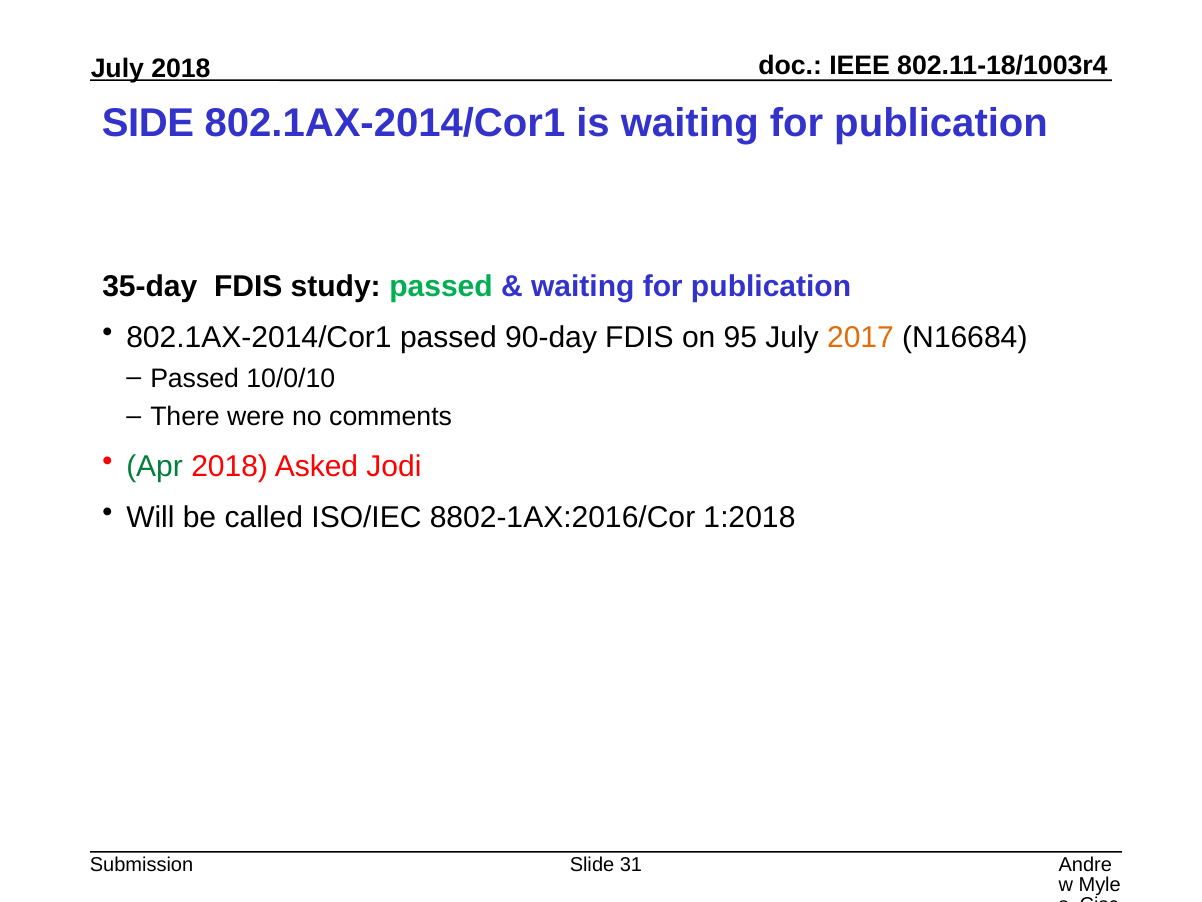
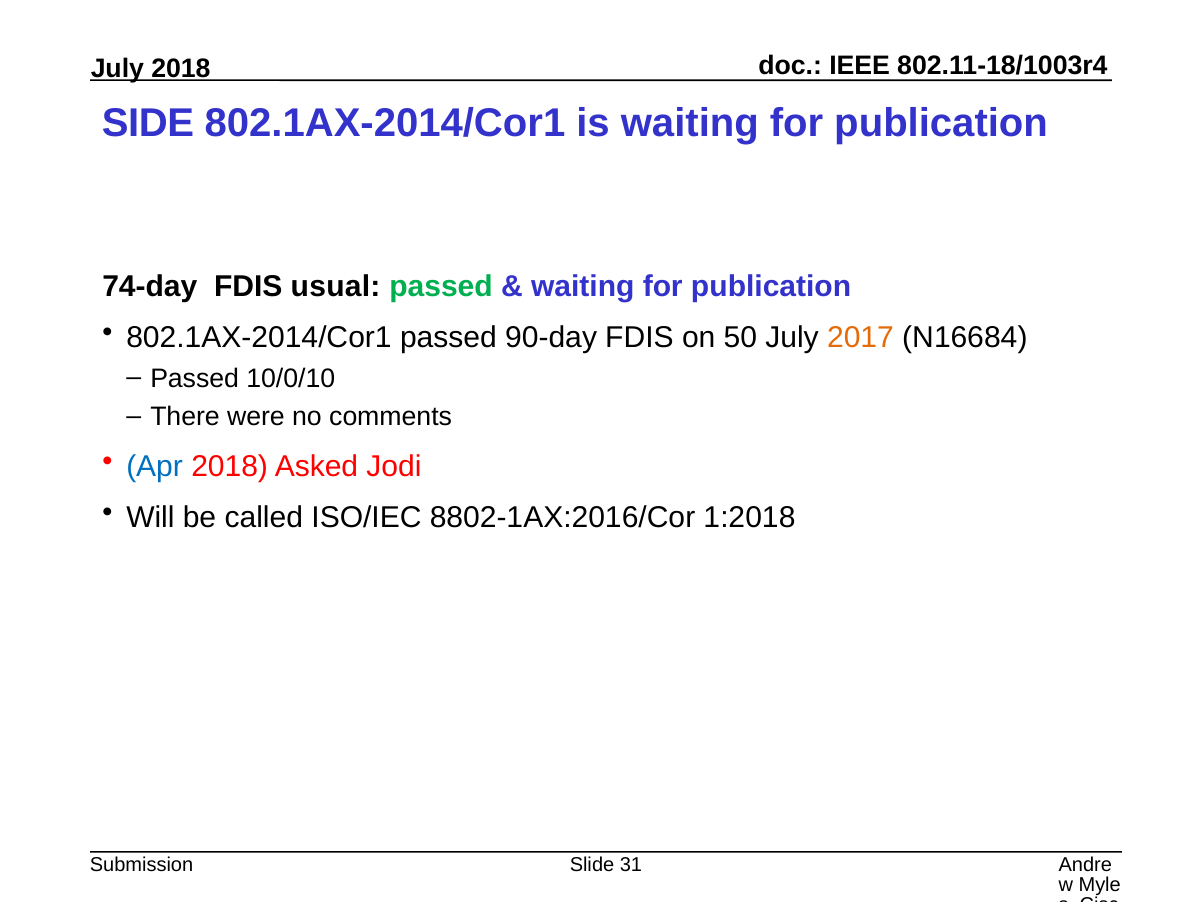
35-day: 35-day -> 74-day
study: study -> usual
95: 95 -> 50
Apr colour: green -> blue
